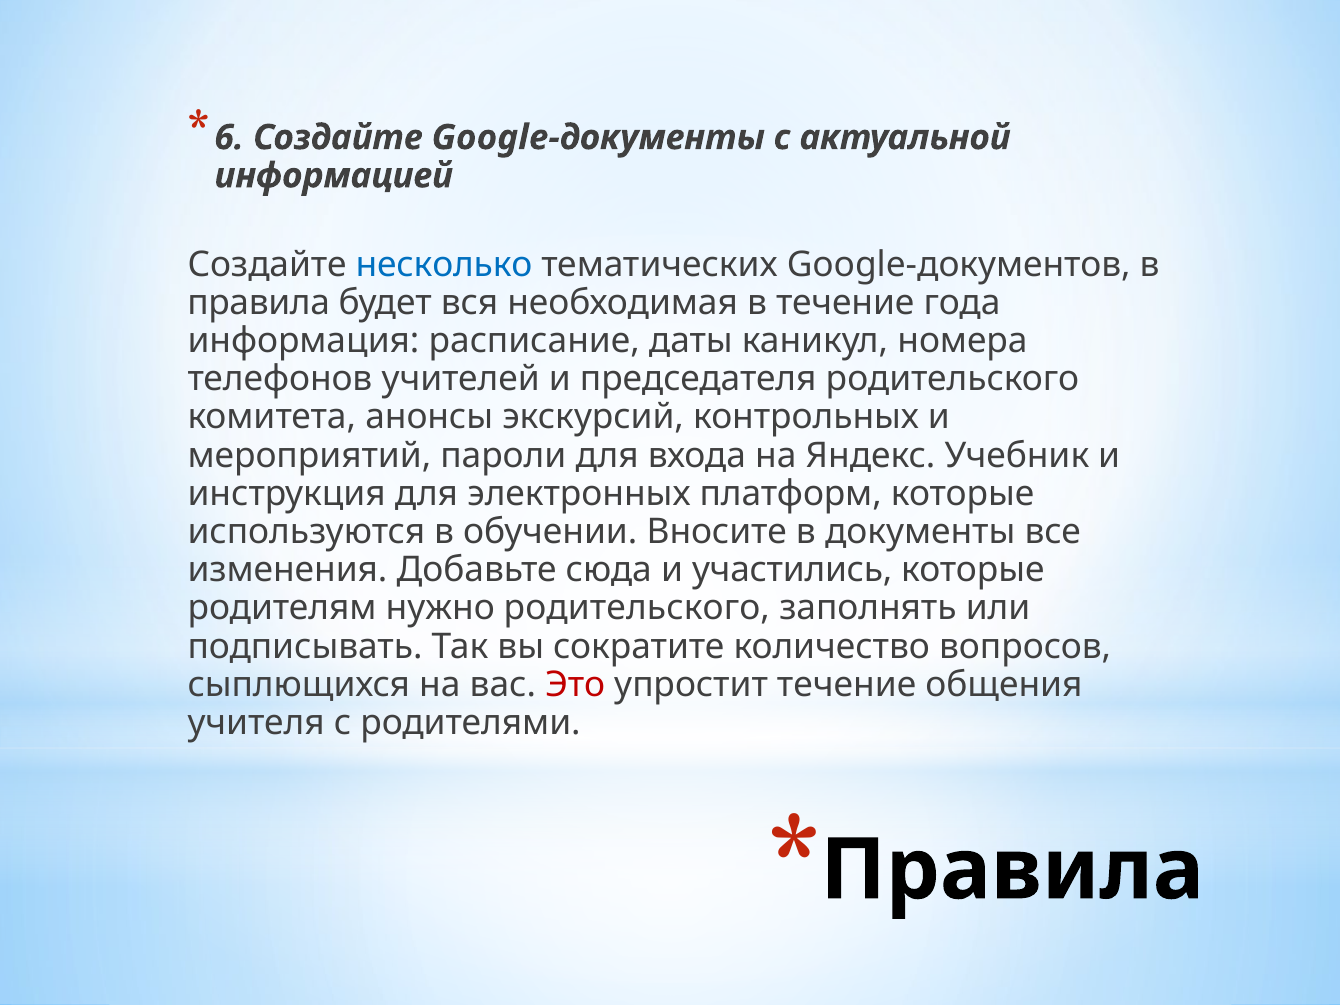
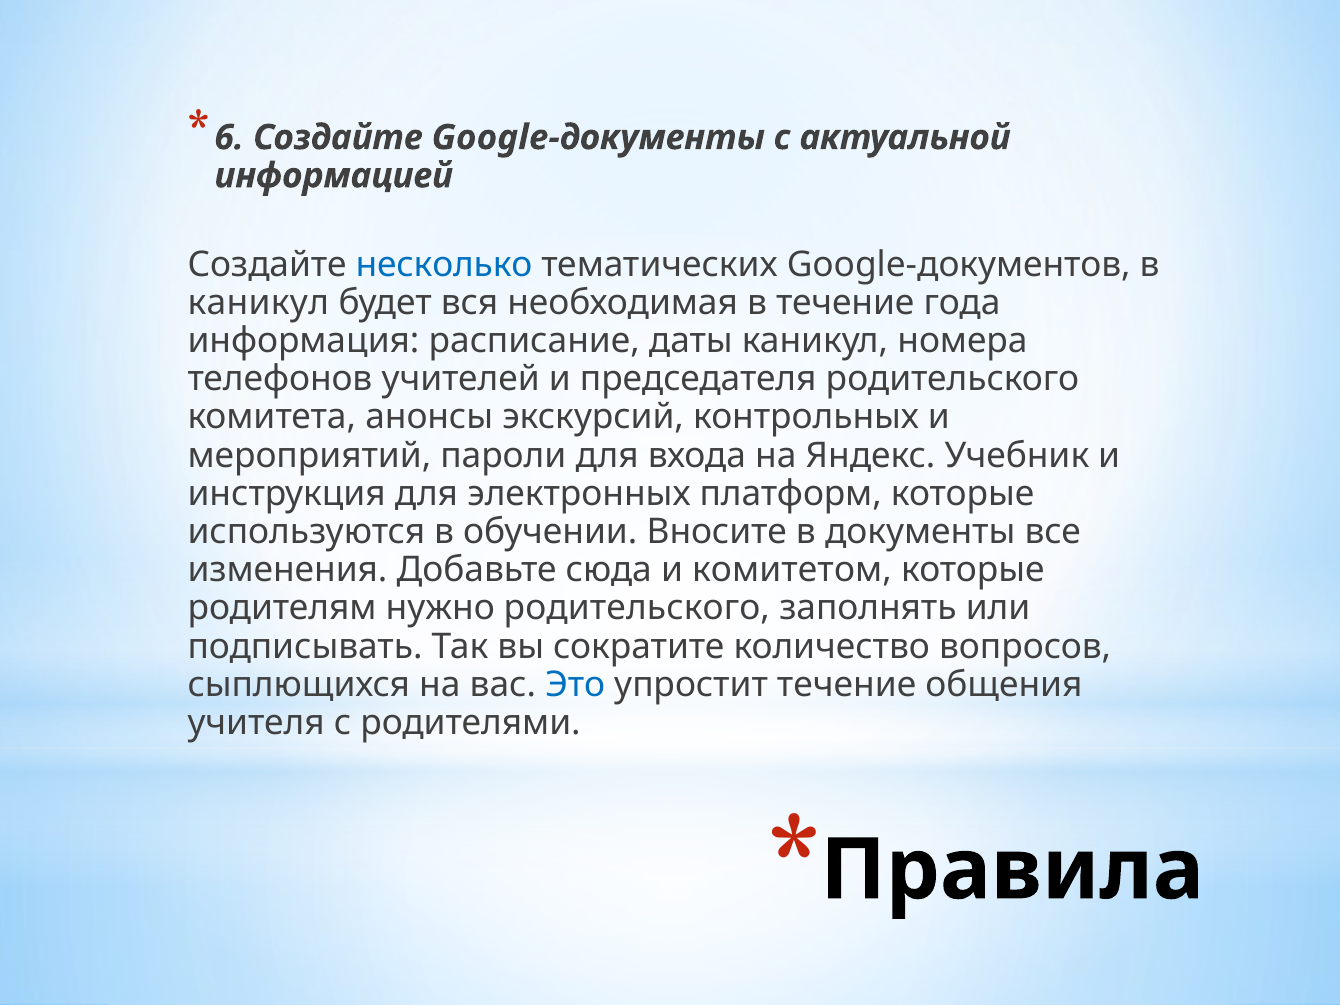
правила at (259, 303): правила -> каникул
участились: участились -> комитетом
Это colour: red -> blue
